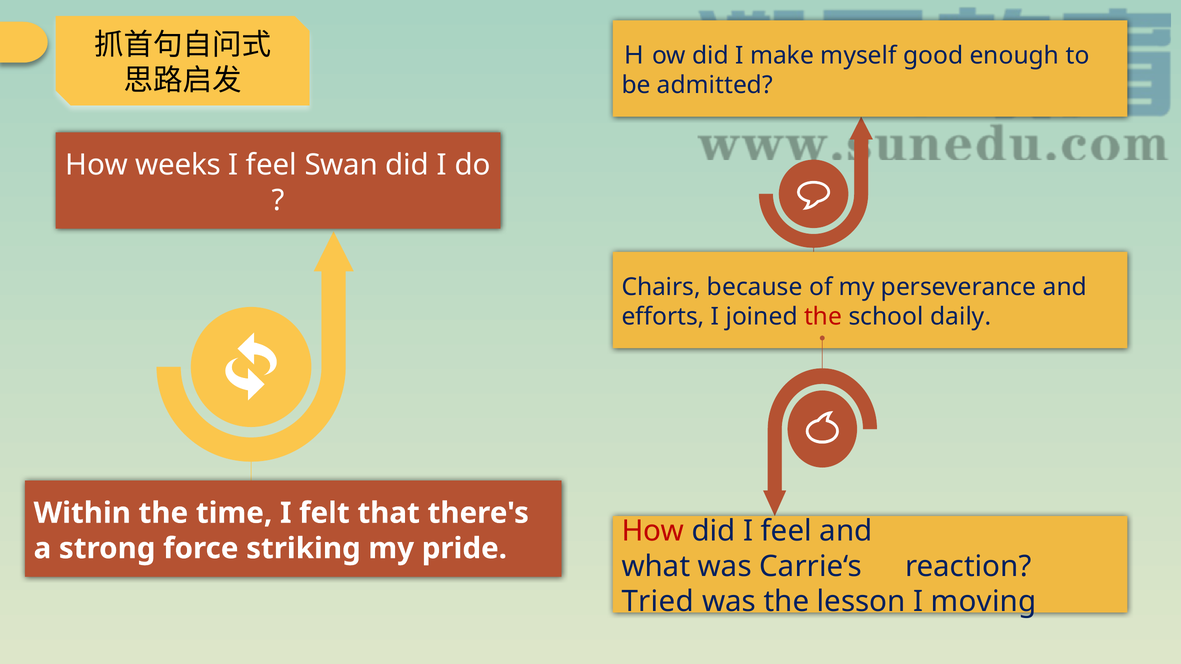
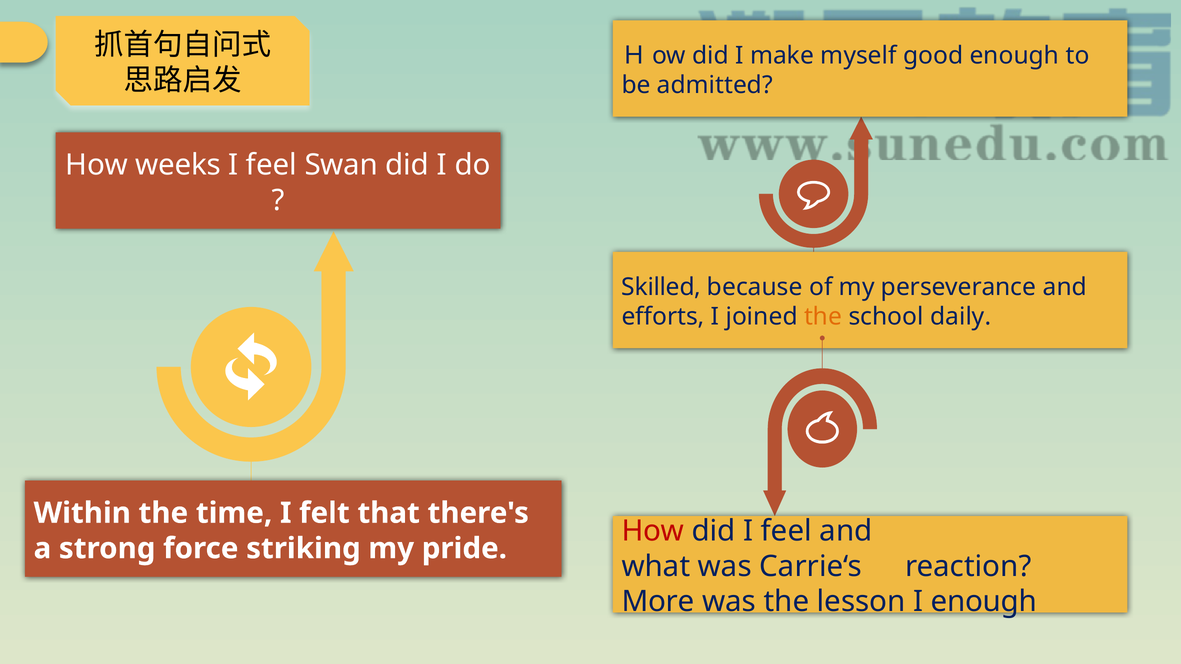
Chairs: Chairs -> Skilled
the at (823, 317) colour: red -> orange
Tried: Tried -> More
I moving: moving -> enough
